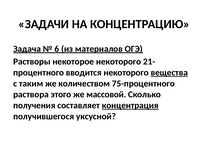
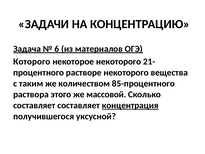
Растворы: Растворы -> Которого
вводится: вводится -> растворе
вещества underline: present -> none
75-процентного: 75-процентного -> 85-процентного
получения at (34, 105): получения -> составляет
